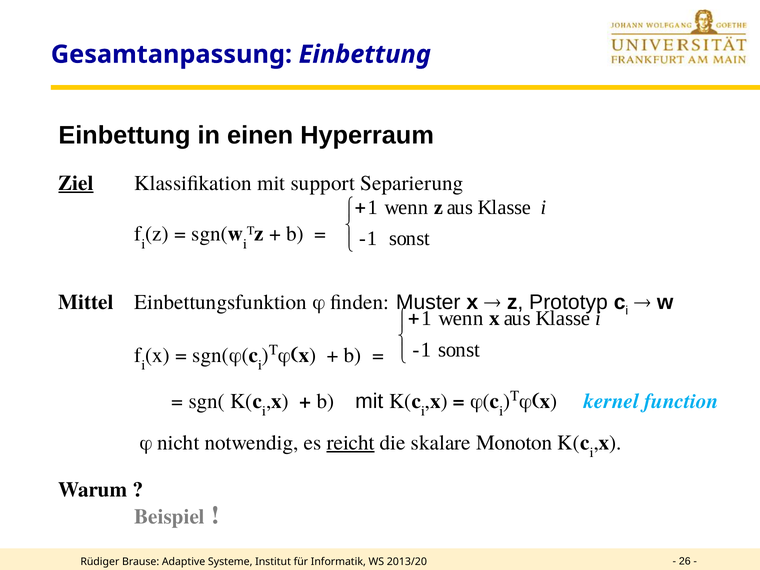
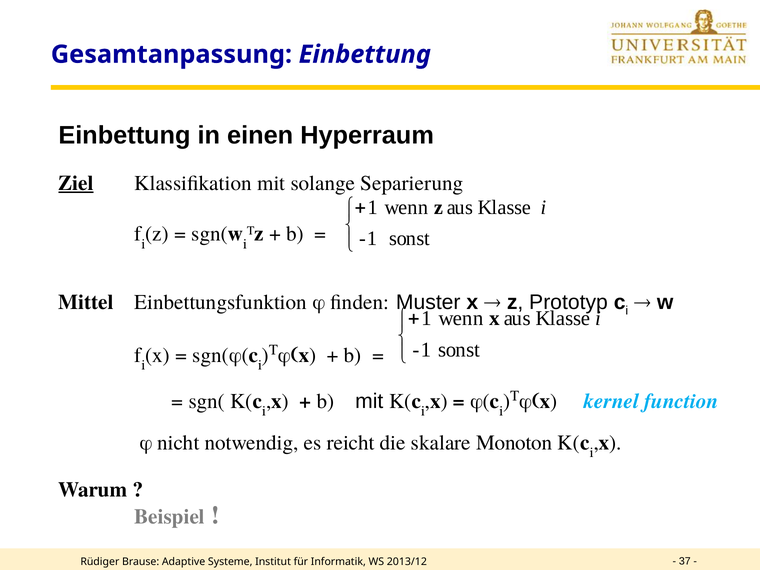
support: support -> solange
reicht underline: present -> none
2013/20: 2013/20 -> 2013/12
26: 26 -> 37
